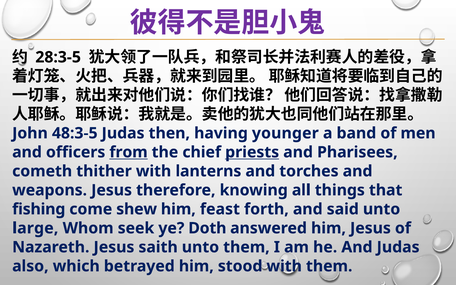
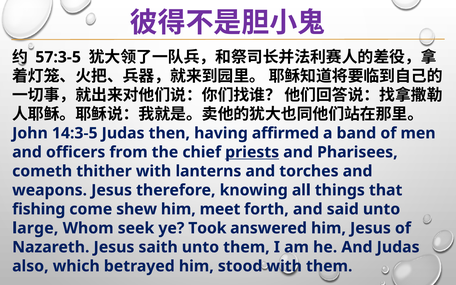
28:3-5: 28:3-5 -> 57:3-5
48:3-5: 48:3-5 -> 14:3-5
younger: younger -> affirmed
from underline: present -> none
feast: feast -> meet
Doth: Doth -> Took
